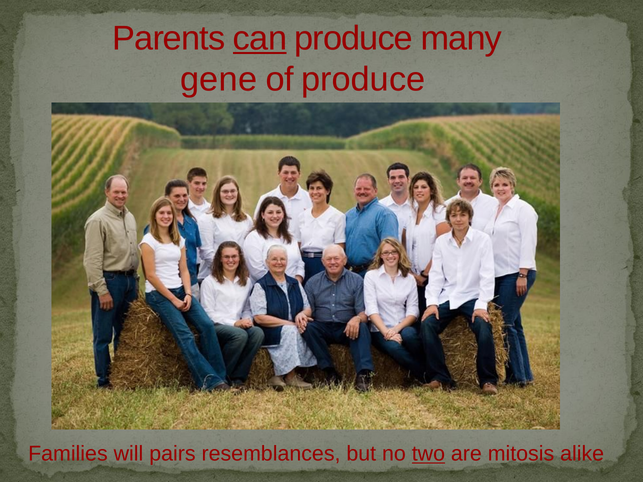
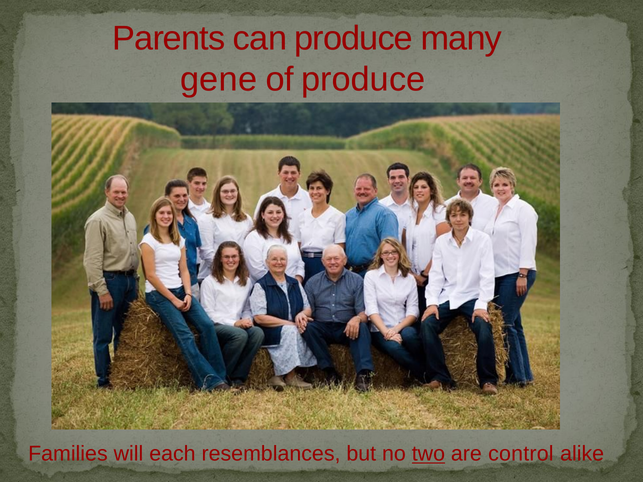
can underline: present -> none
pairs: pairs -> each
mitosis: mitosis -> control
